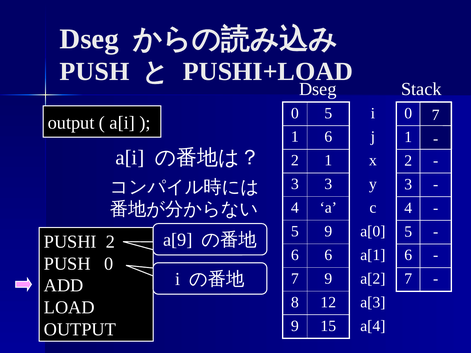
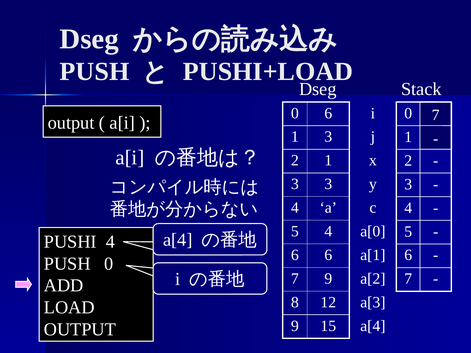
5 at (328, 113): 5 -> 6
1 6: 6 -> 3
5 9: 9 -> 4
a[9 at (178, 240): a[9 -> a[4
PUSHI 2: 2 -> 4
